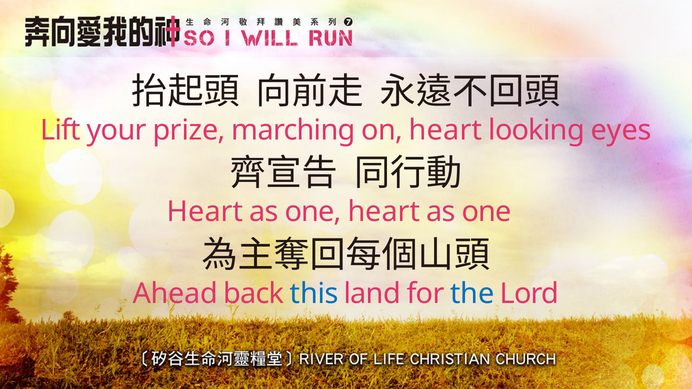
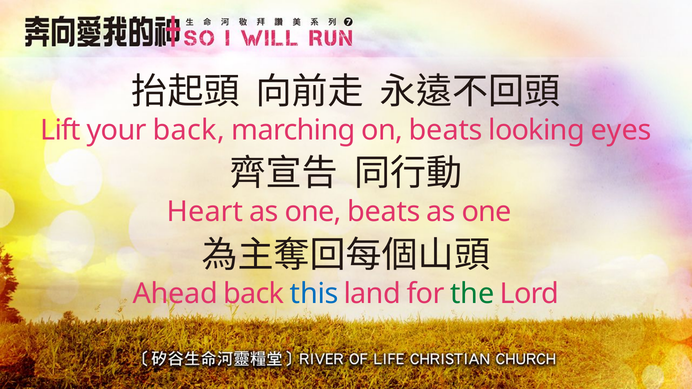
your prize: prize -> back
on heart: heart -> beats
one heart: heart -> beats
the colour: blue -> green
